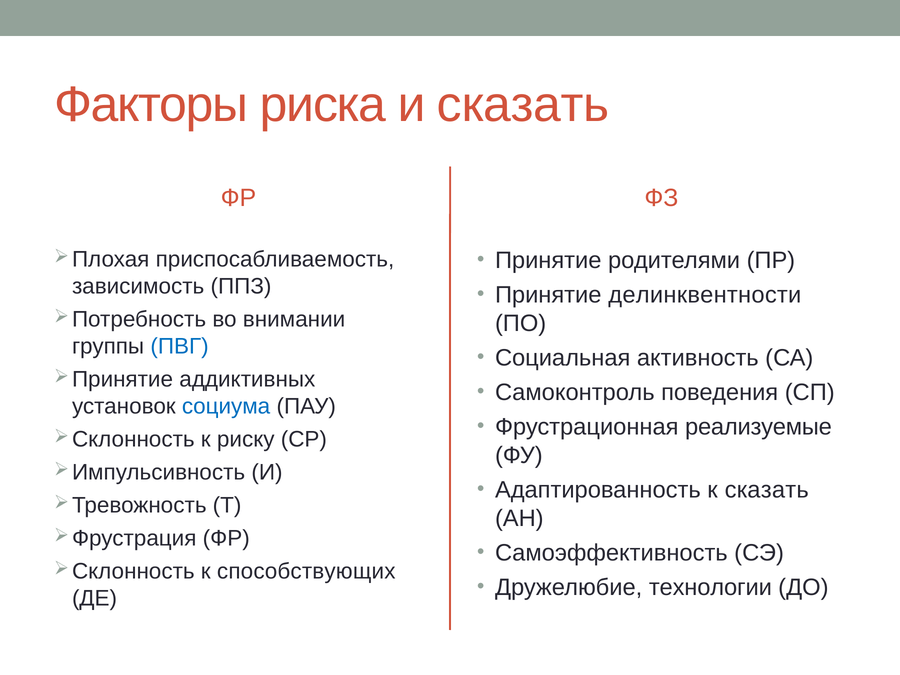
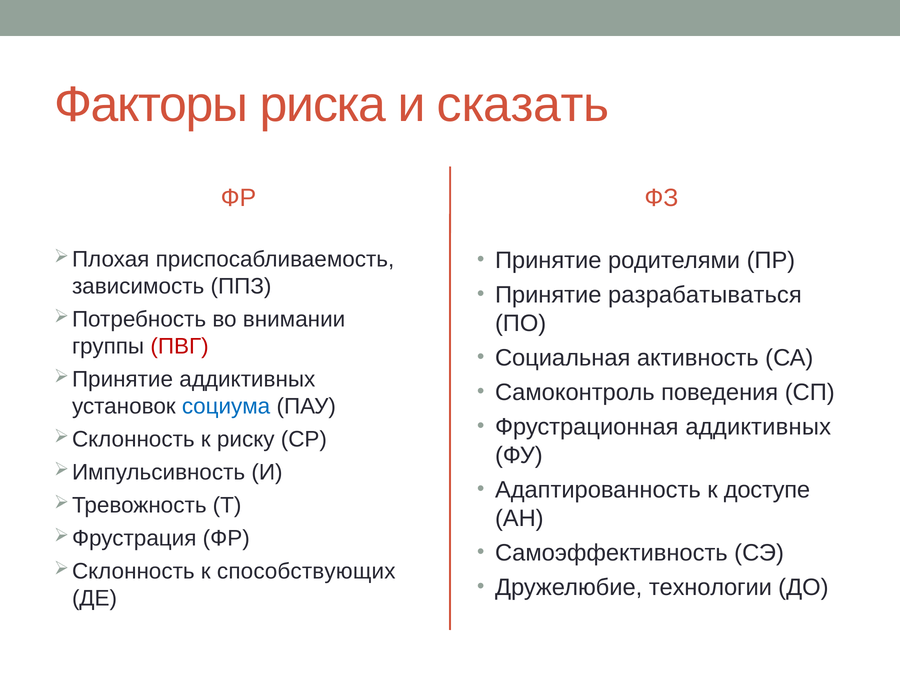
делинквентности: делинквентности -> разрабатываться
ПВГ colour: blue -> red
Фрустрационная реализуемые: реализуемые -> аддиктивных
к сказать: сказать -> доступе
